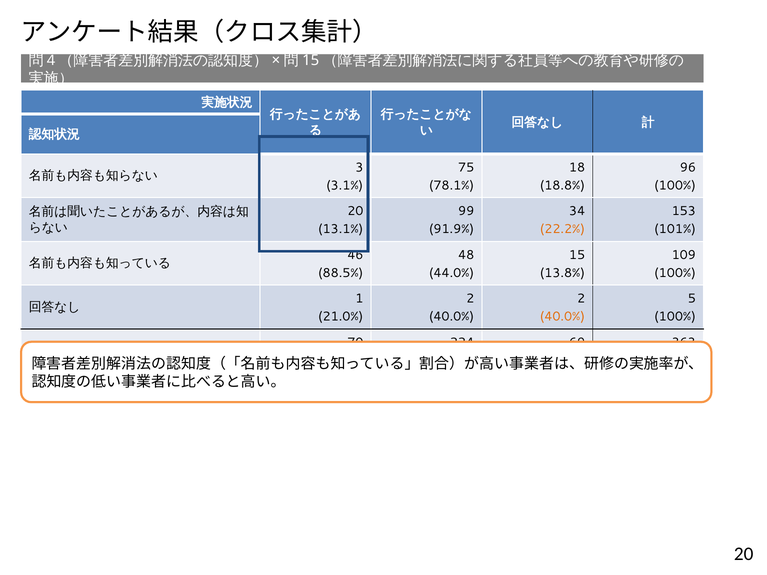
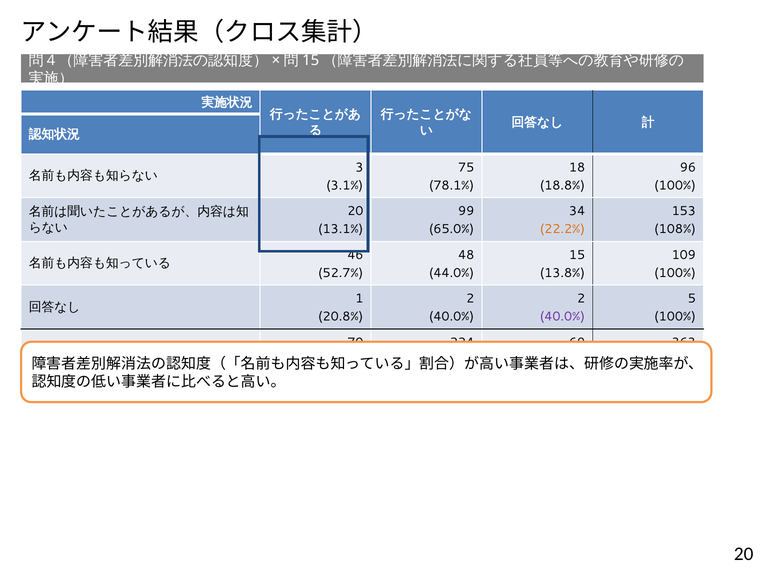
91.9%: 91.9% -> 65.0%
101%: 101% -> 108%
88.5%: 88.5% -> 52.7%
21.0%: 21.0% -> 20.8%
40.0% at (562, 317) colour: orange -> purple
